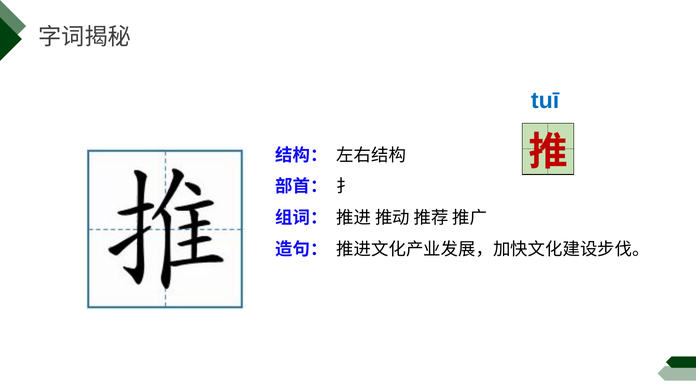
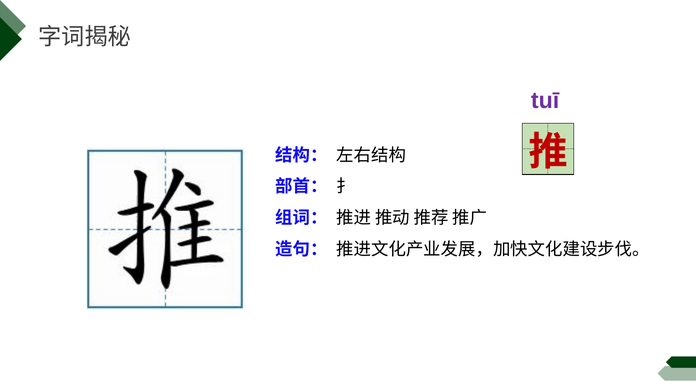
tuī colour: blue -> purple
